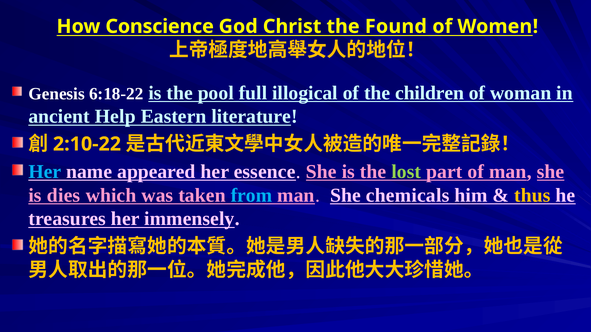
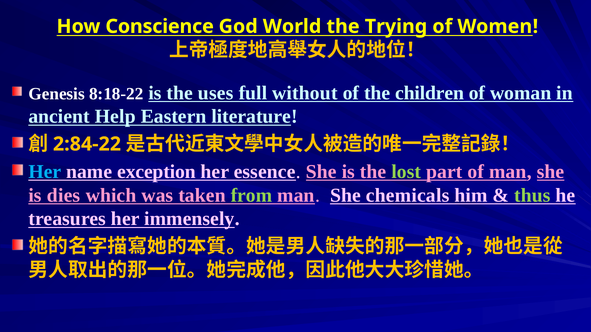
Christ: Christ -> World
Found: Found -> Trying
6:18-22: 6:18-22 -> 8:18-22
pool: pool -> uses
illogical: illogical -> without
2:10-22: 2:10-22 -> 2:84-22
appeared: appeared -> exception
from colour: light blue -> light green
thus colour: yellow -> light green
